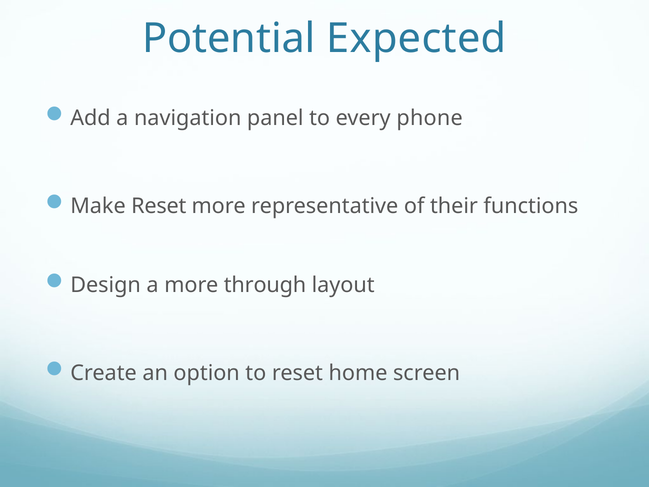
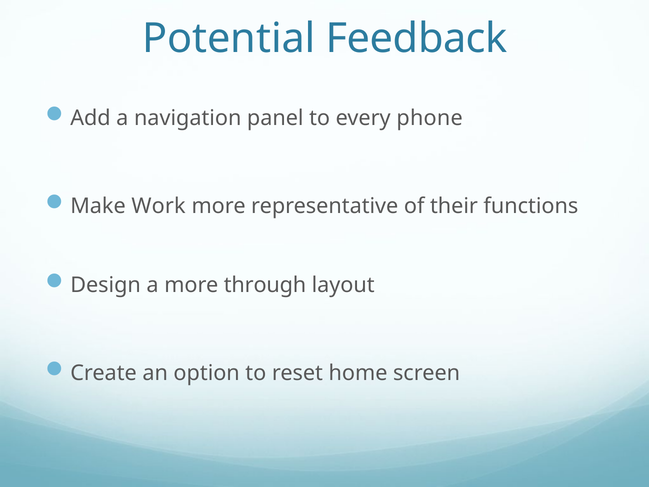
Expected: Expected -> Feedback
Make Reset: Reset -> Work
